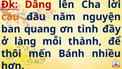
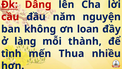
cầu colour: orange -> red
quang: quang -> không
tình: tình -> loan
thôi: thôi -> tình
Bánh: Bánh -> Thua
